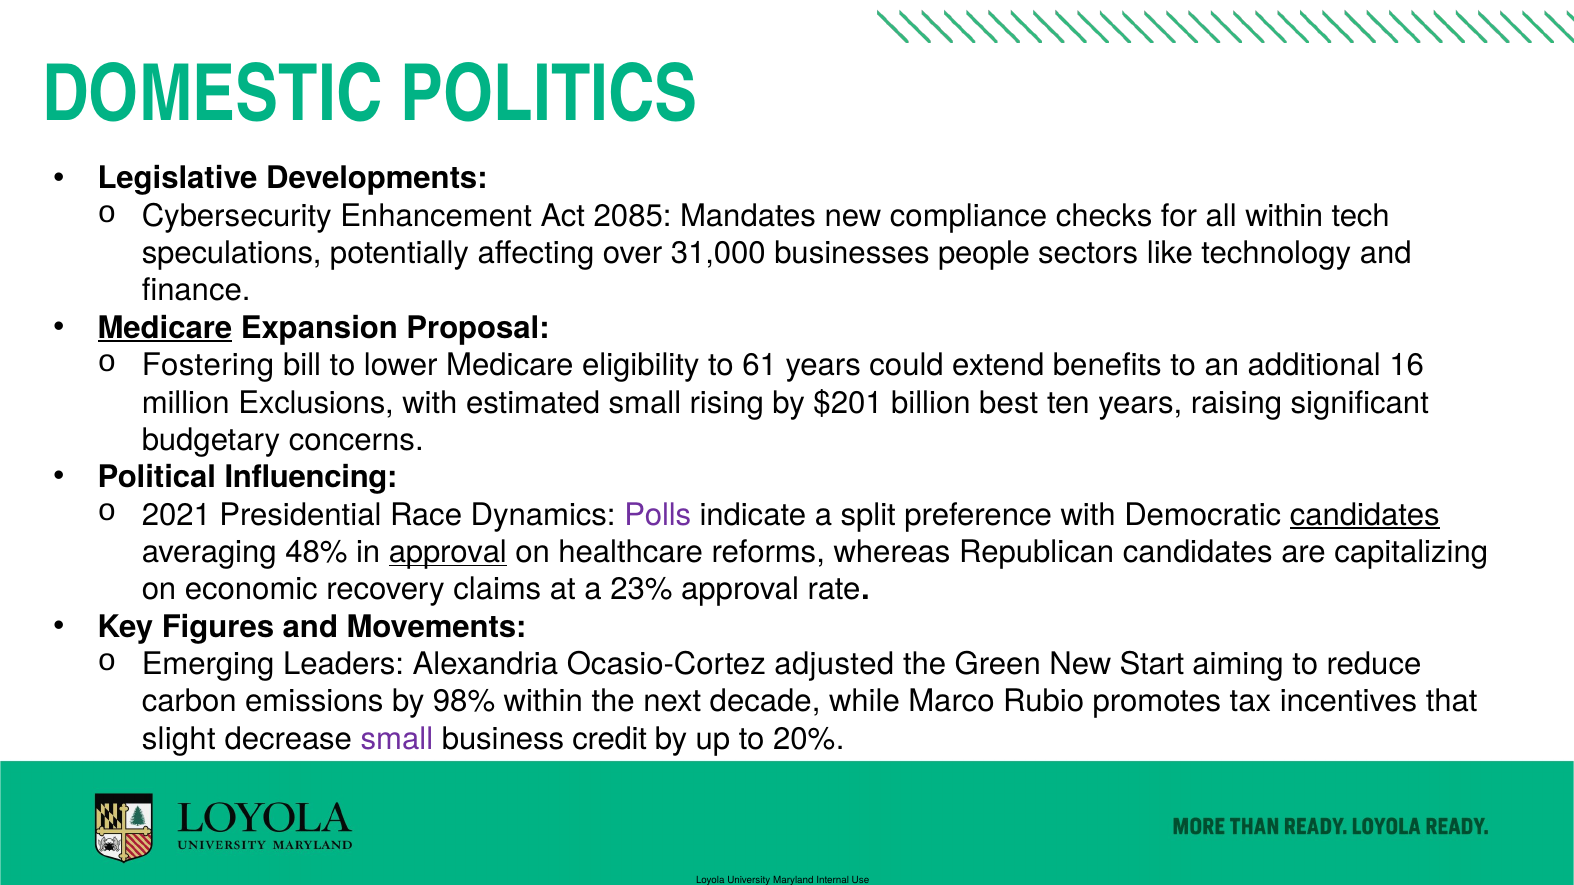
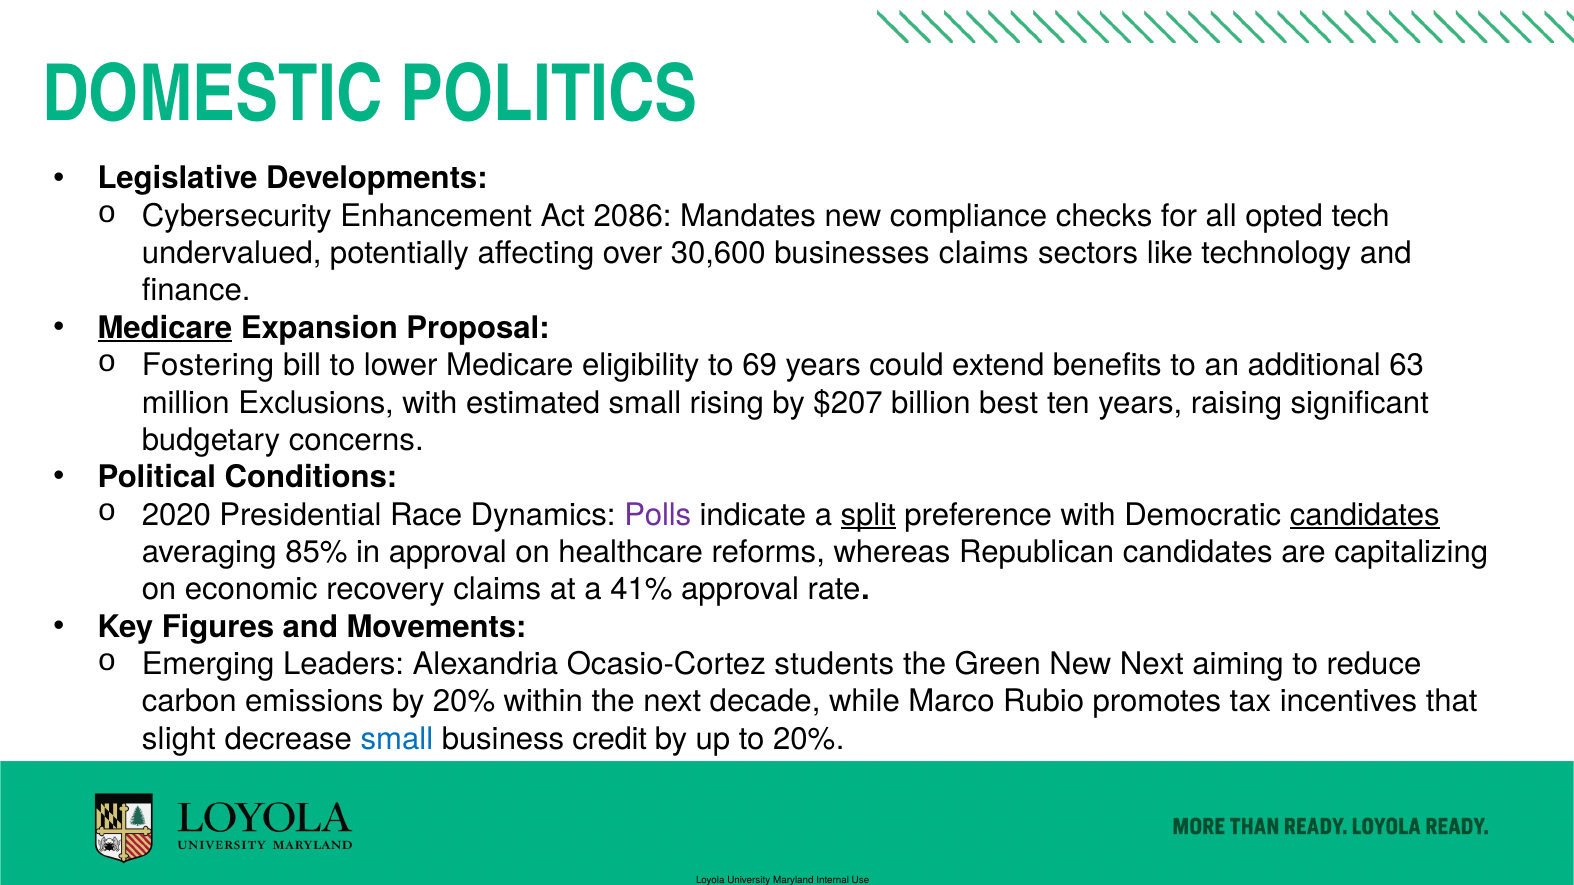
2085: 2085 -> 2086
all within: within -> opted
speculations: speculations -> undervalued
31,000: 31,000 -> 30,600
businesses people: people -> claims
61: 61 -> 69
16: 16 -> 63
$201: $201 -> $207
Influencing: Influencing -> Conditions
2021: 2021 -> 2020
split underline: none -> present
48%: 48% -> 85%
approval at (448, 552) underline: present -> none
23%: 23% -> 41%
adjusted: adjusted -> students
New Start: Start -> Next
by 98%: 98% -> 20%
small at (397, 739) colour: purple -> blue
